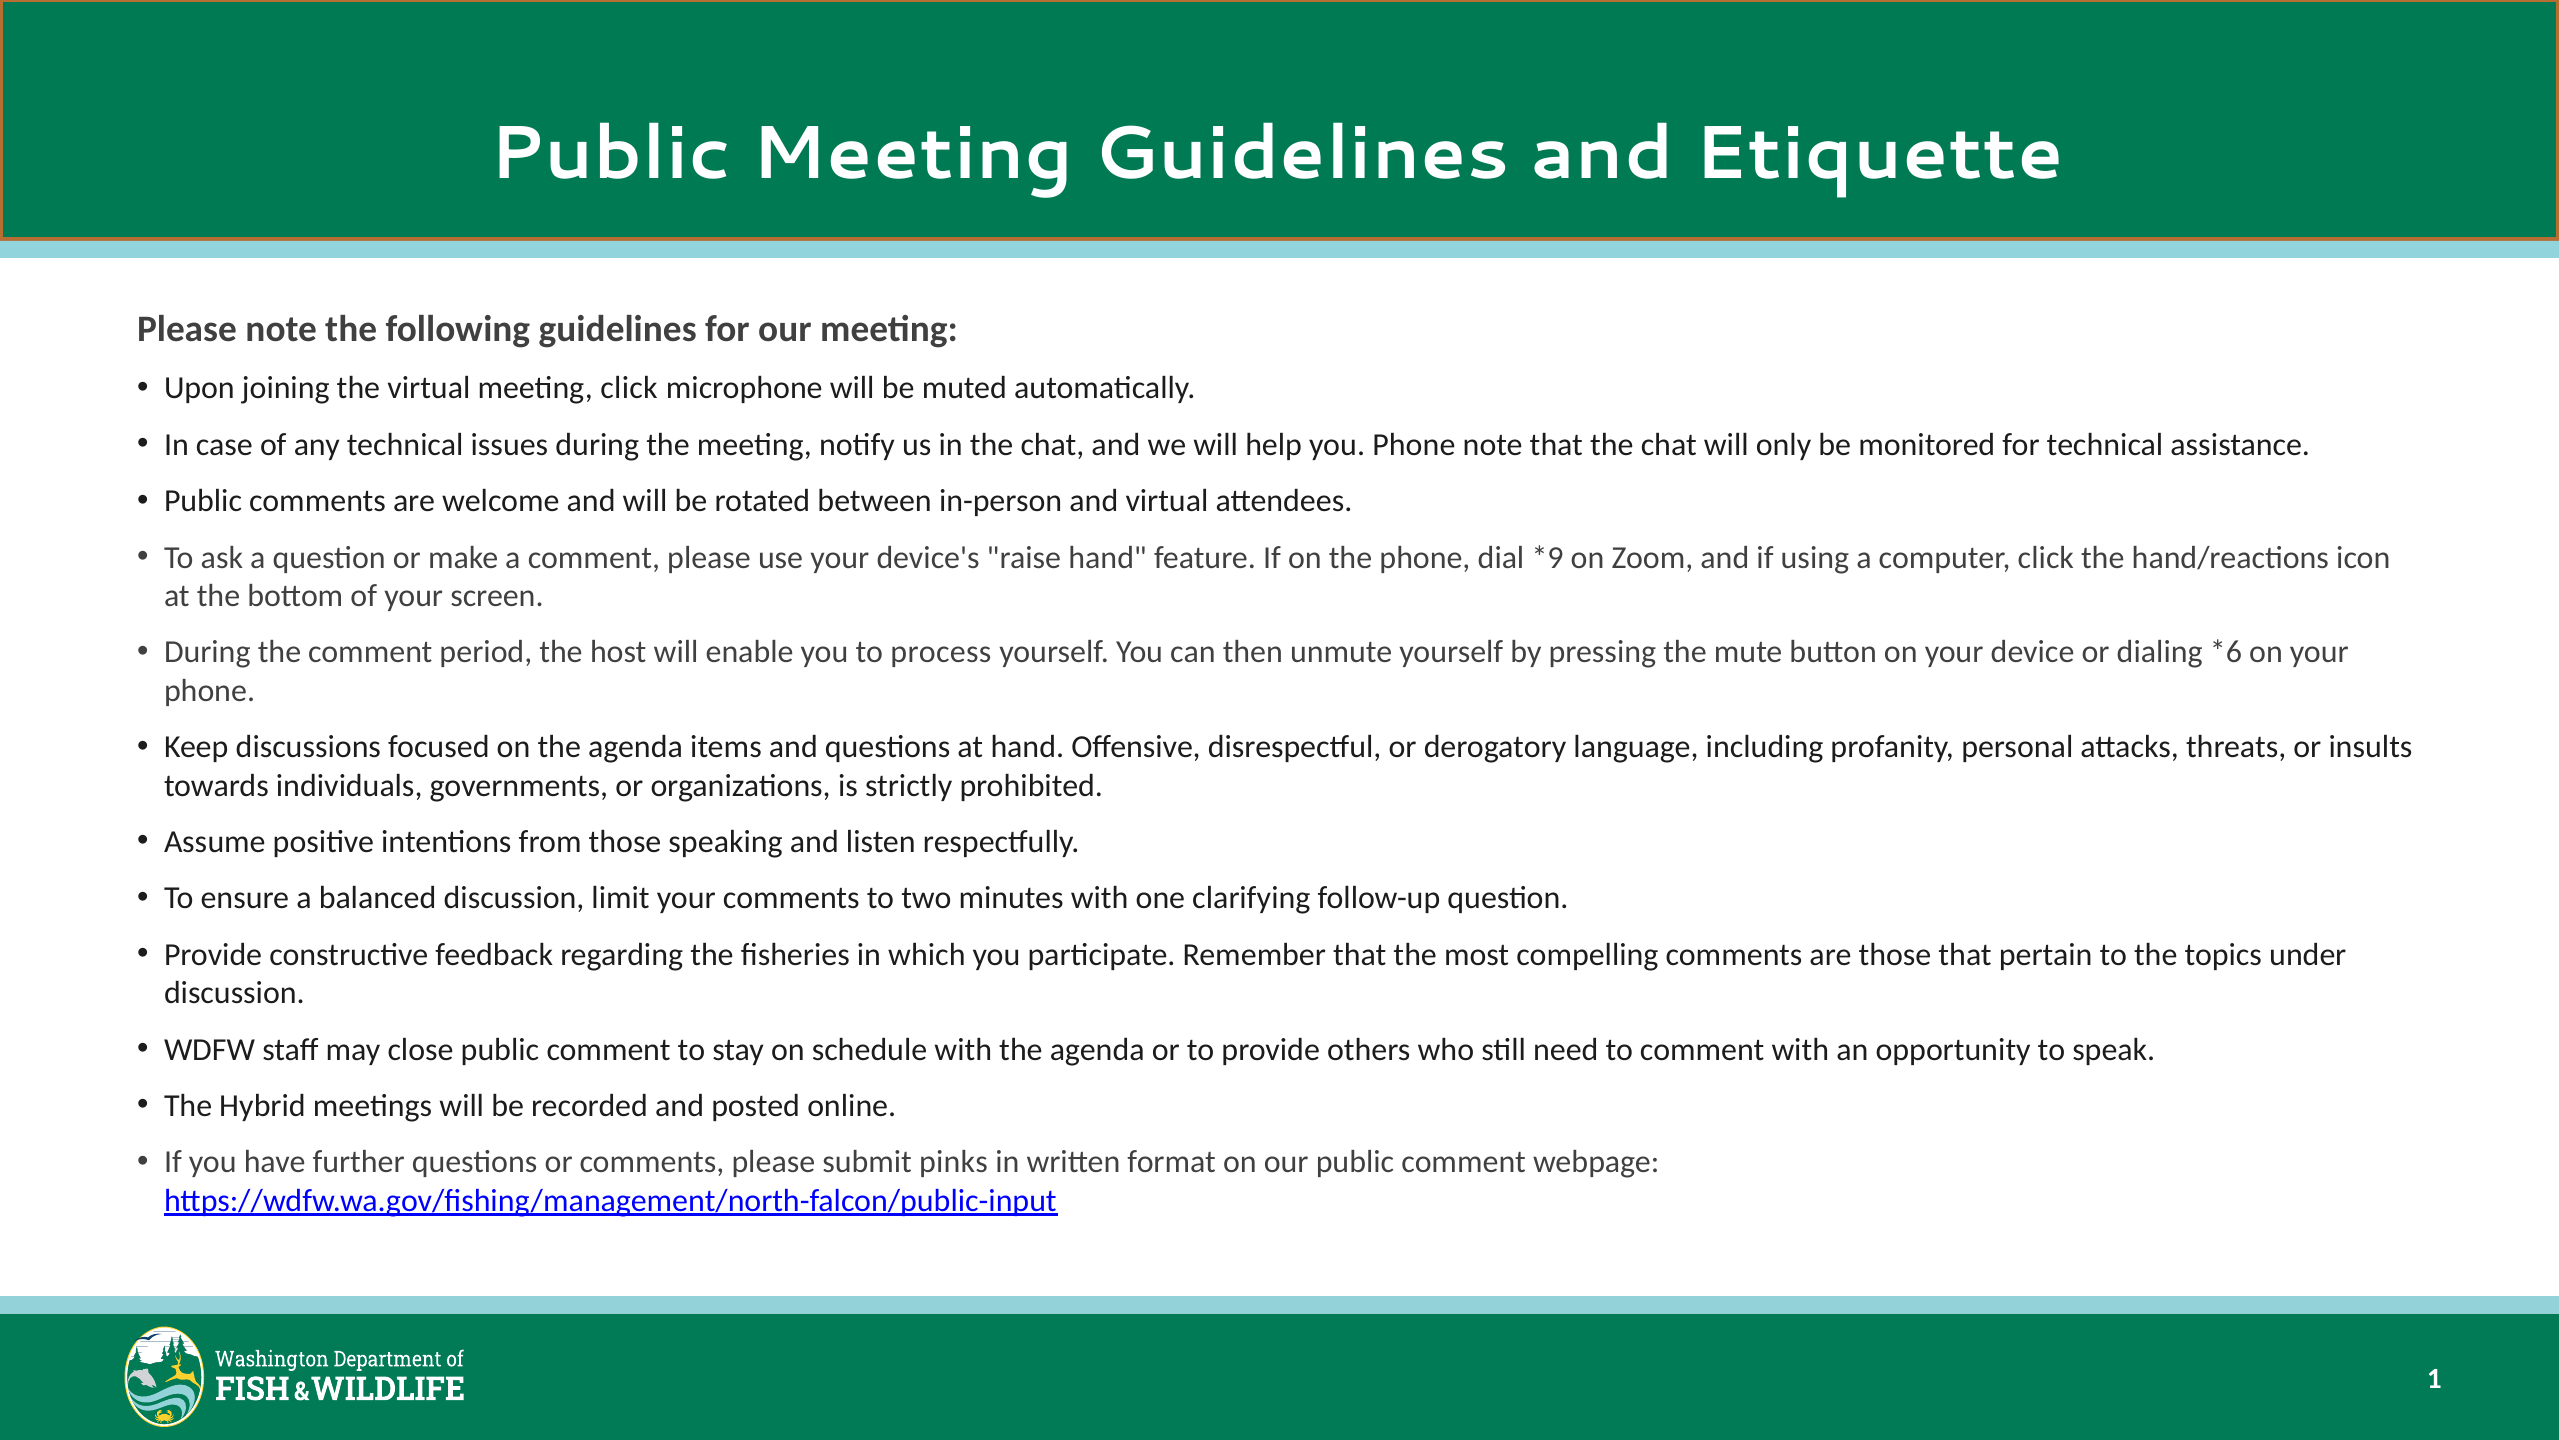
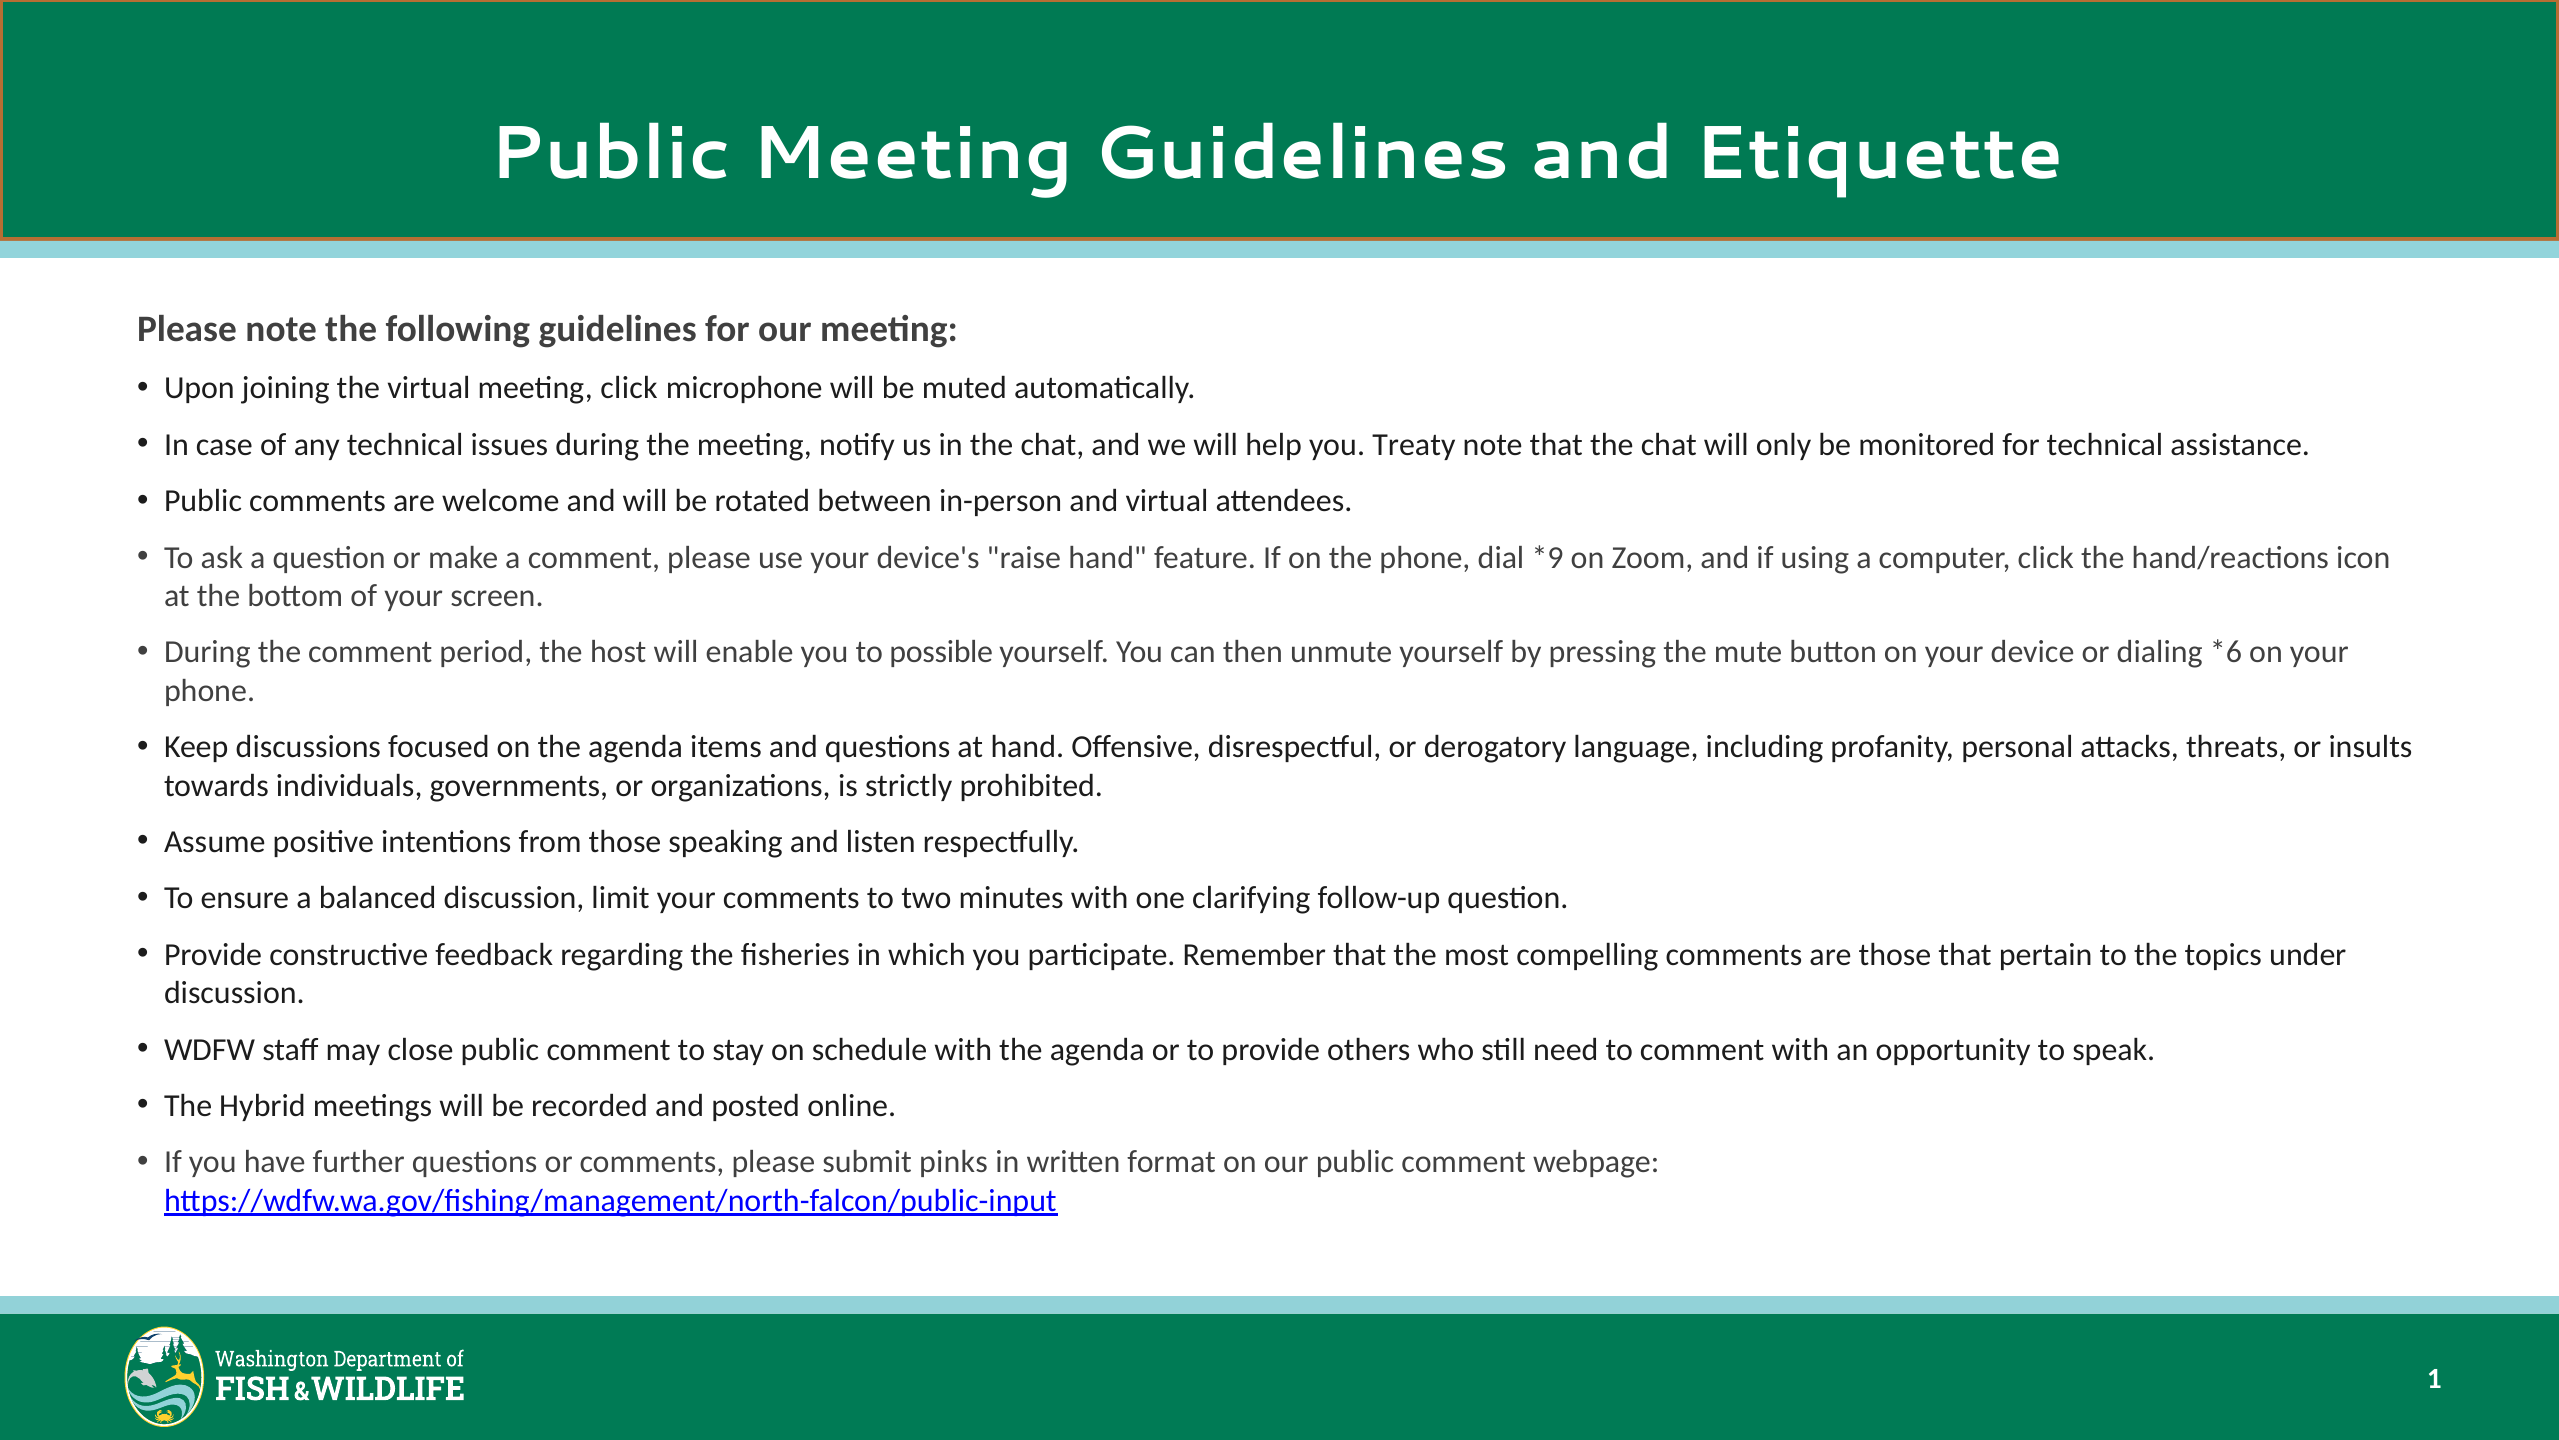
you Phone: Phone -> Treaty
process: process -> possible
